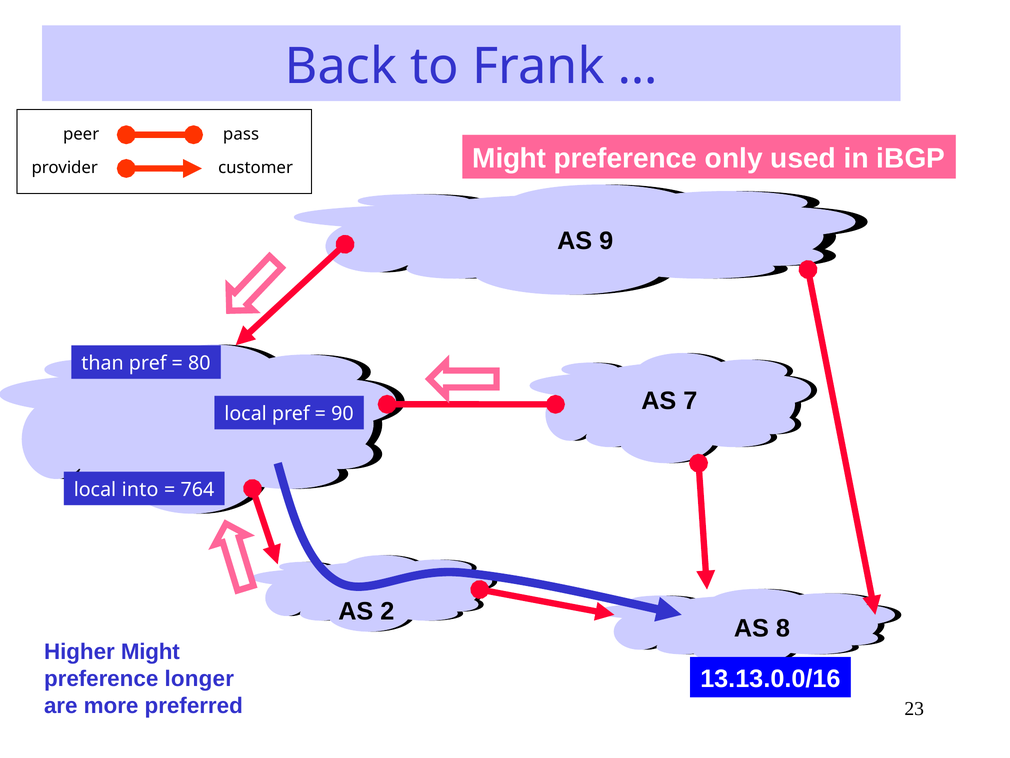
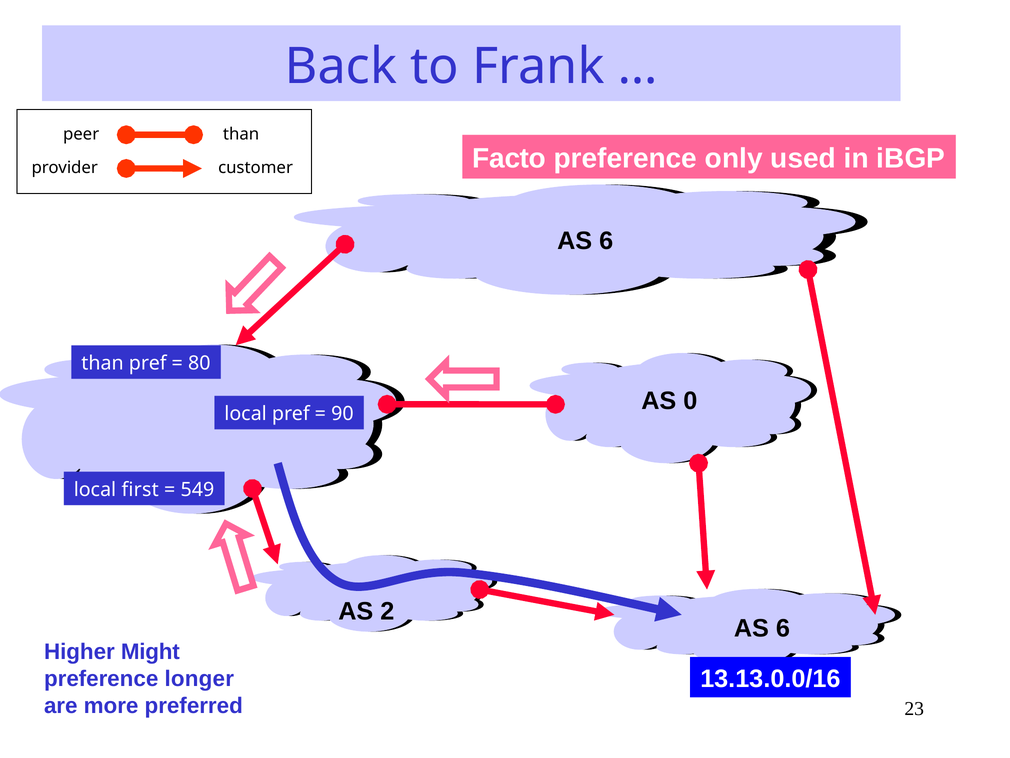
peer pass: pass -> than
Might at (509, 159): Might -> Facto
9 at (606, 241): 9 -> 6
7: 7 -> 0
into: into -> first
764: 764 -> 549
8 at (783, 628): 8 -> 6
